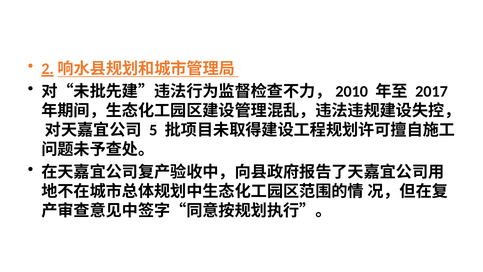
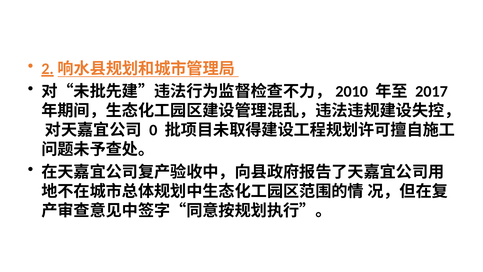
5: 5 -> 0
